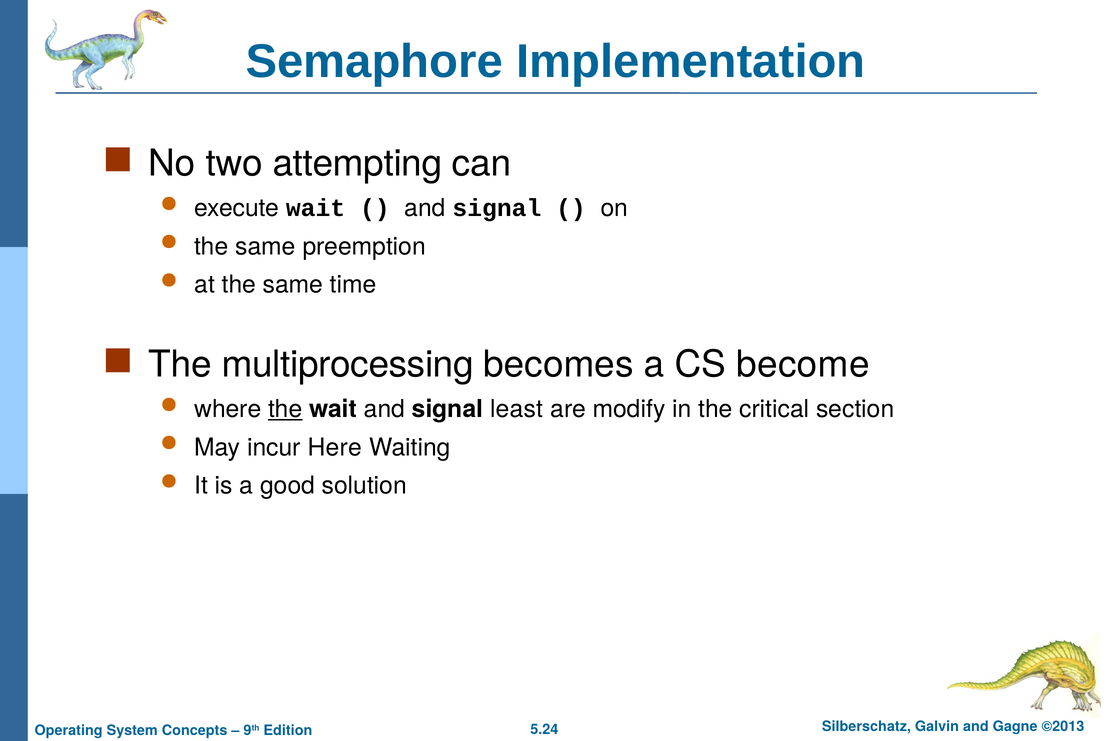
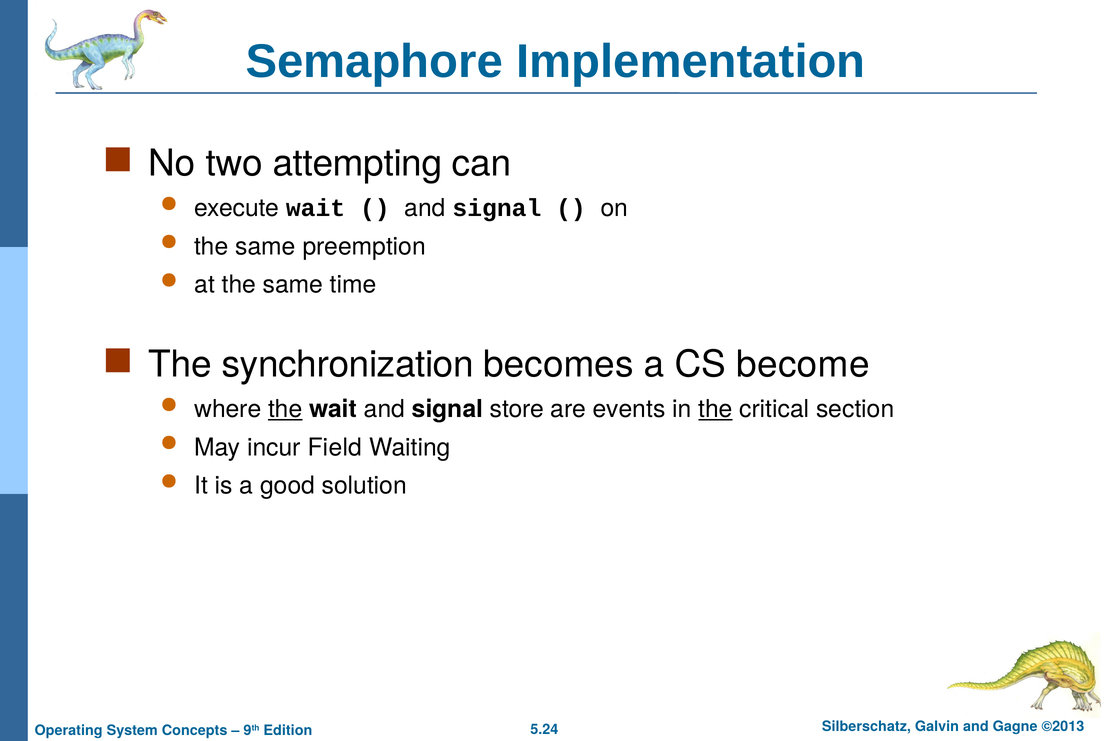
multiprocessing: multiprocessing -> synchronization
least: least -> store
modify: modify -> events
the at (715, 409) underline: none -> present
Here: Here -> Field
